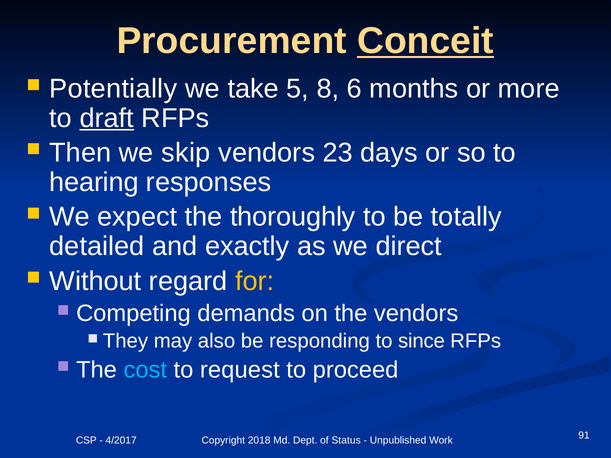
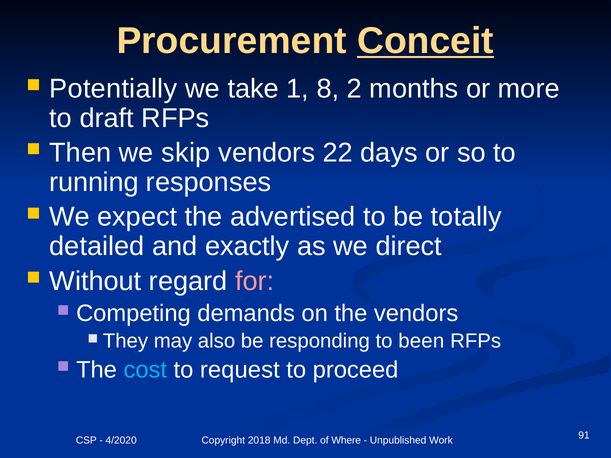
5: 5 -> 1
6: 6 -> 2
draft underline: present -> none
23: 23 -> 22
hearing: hearing -> running
thoroughly: thoroughly -> advertised
for colour: yellow -> pink
since: since -> been
4/2017: 4/2017 -> 4/2020
Status: Status -> Where
